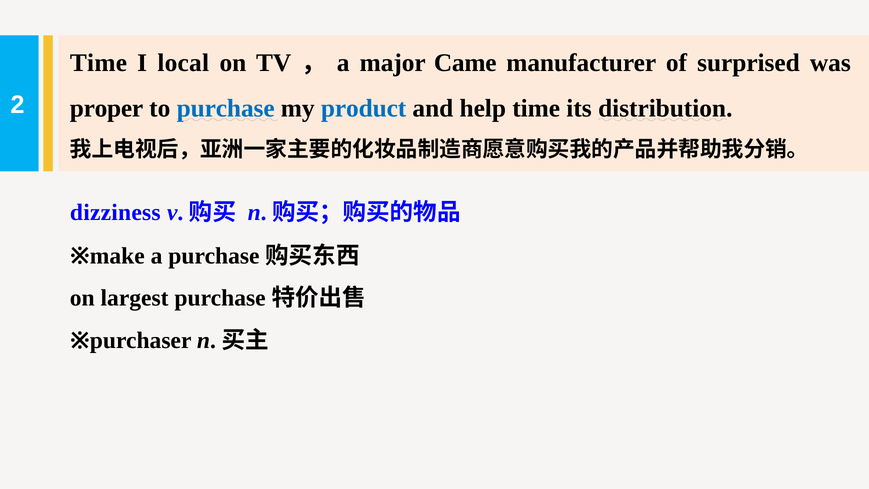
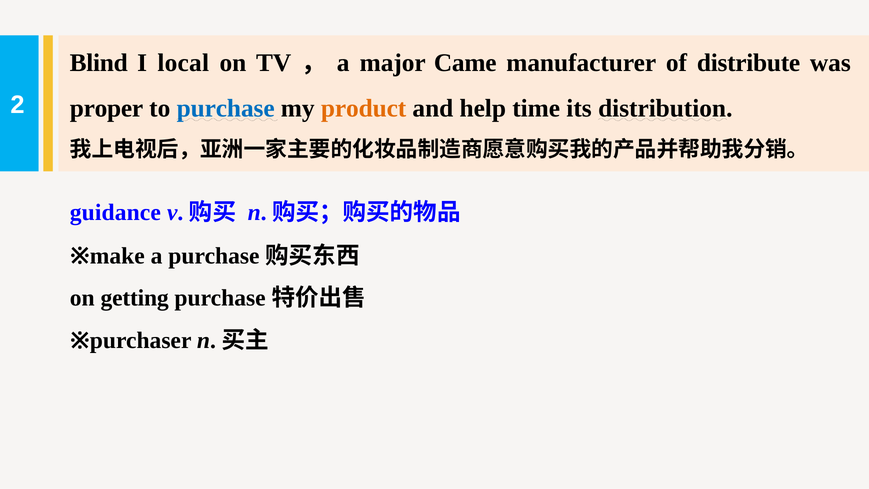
Time at (98, 63): Time -> Blind
surprised: surprised -> distribute
product colour: blue -> orange
dizziness: dizziness -> guidance
largest: largest -> getting
